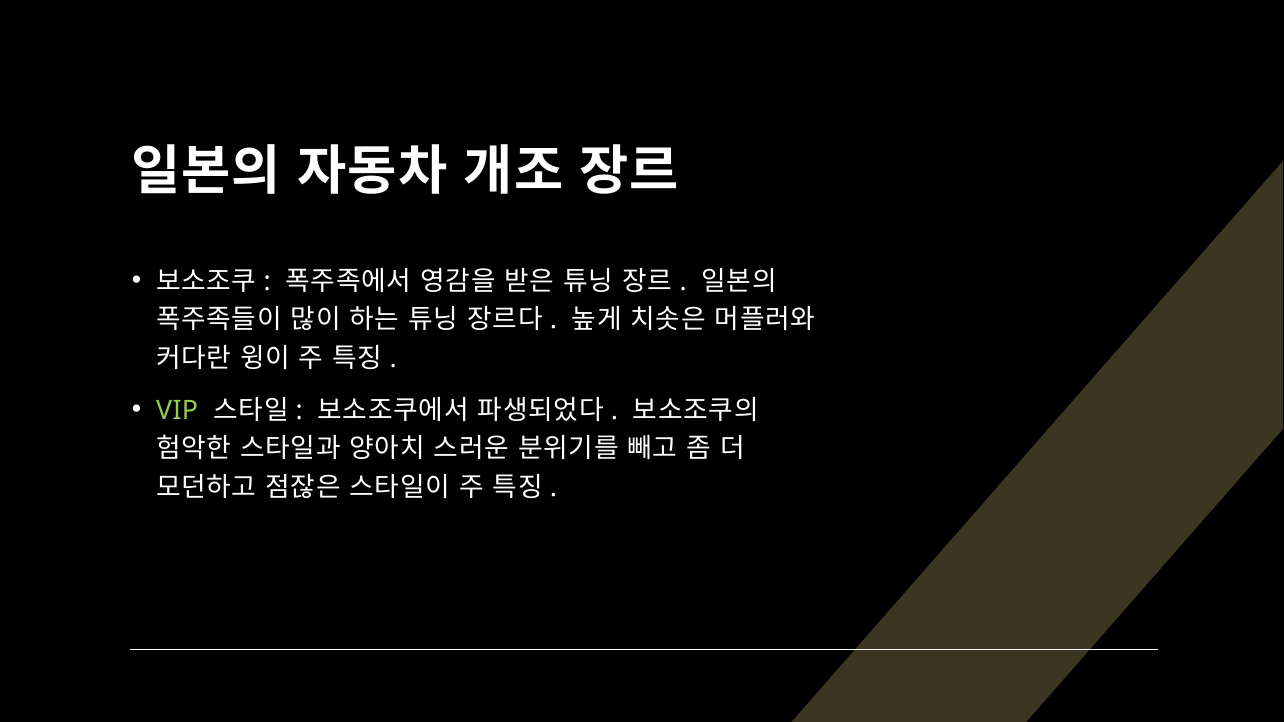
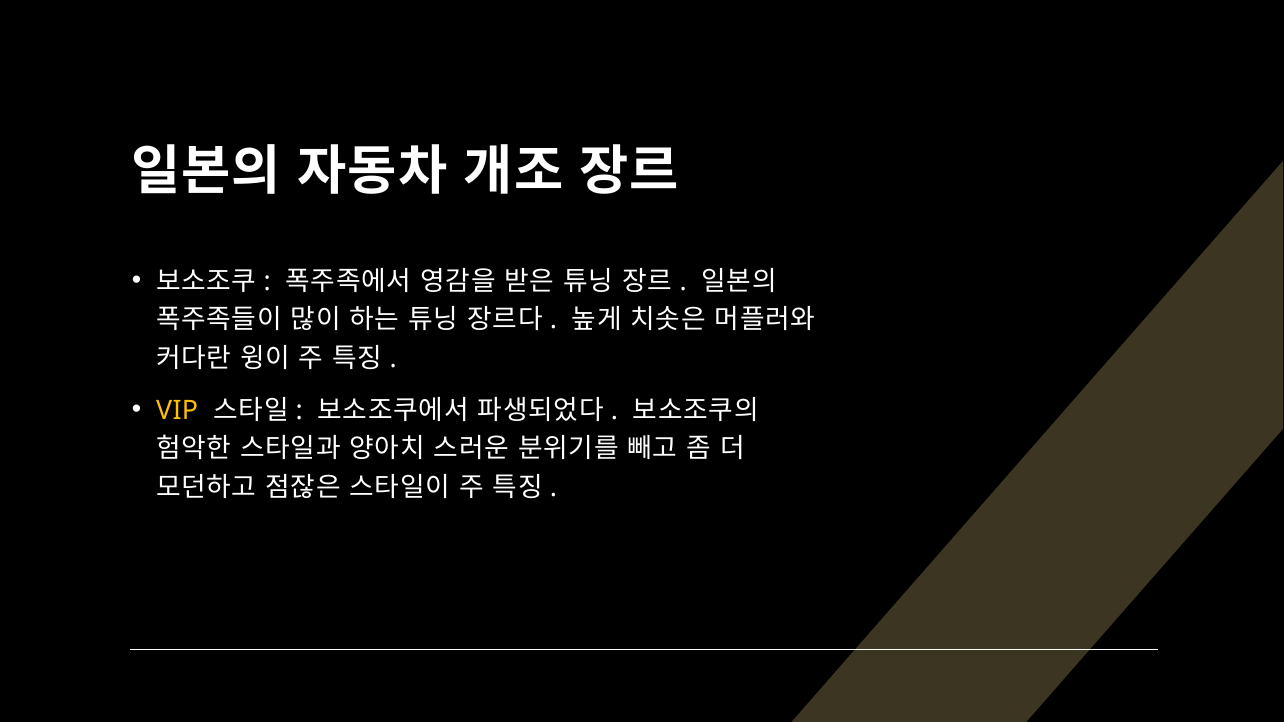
VIP colour: light green -> yellow
